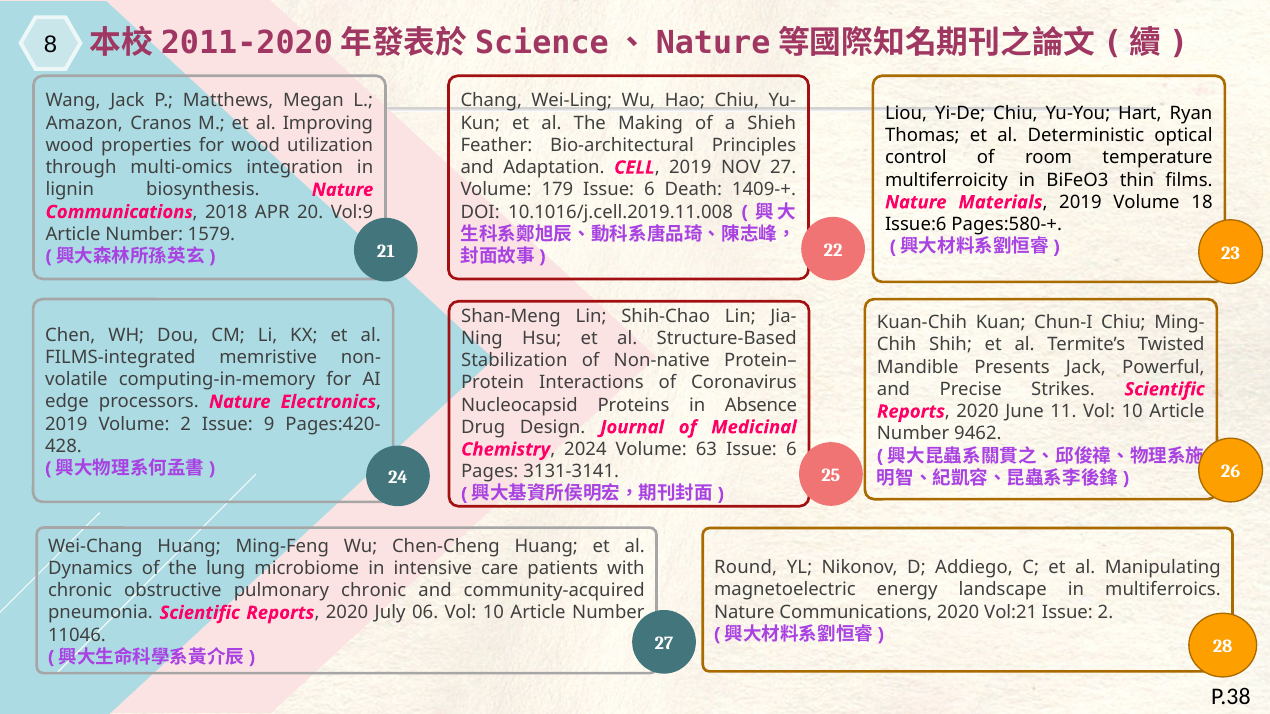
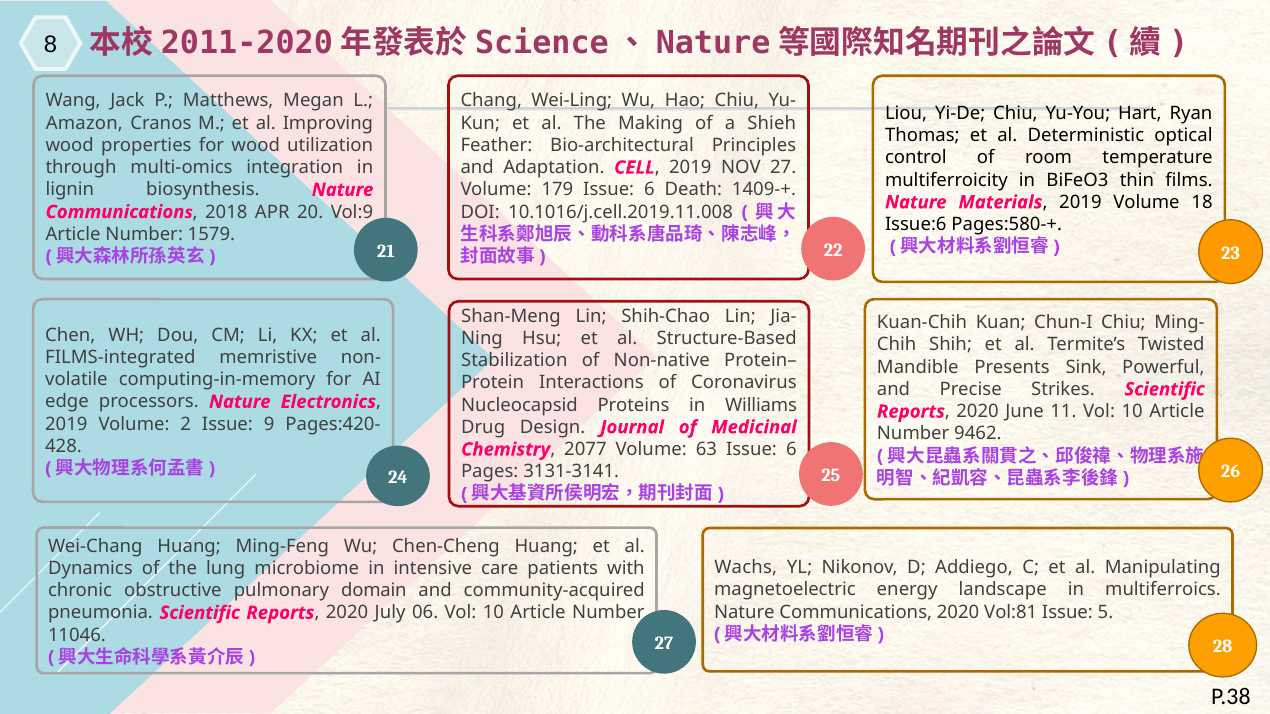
Presents Jack: Jack -> Sink
Absence: Absence -> Williams
2024: 2024 -> 2077
Round: Round -> Wachs
pulmonary chronic: chronic -> domain
Vol:21: Vol:21 -> Vol:81
Issue 2: 2 -> 5
